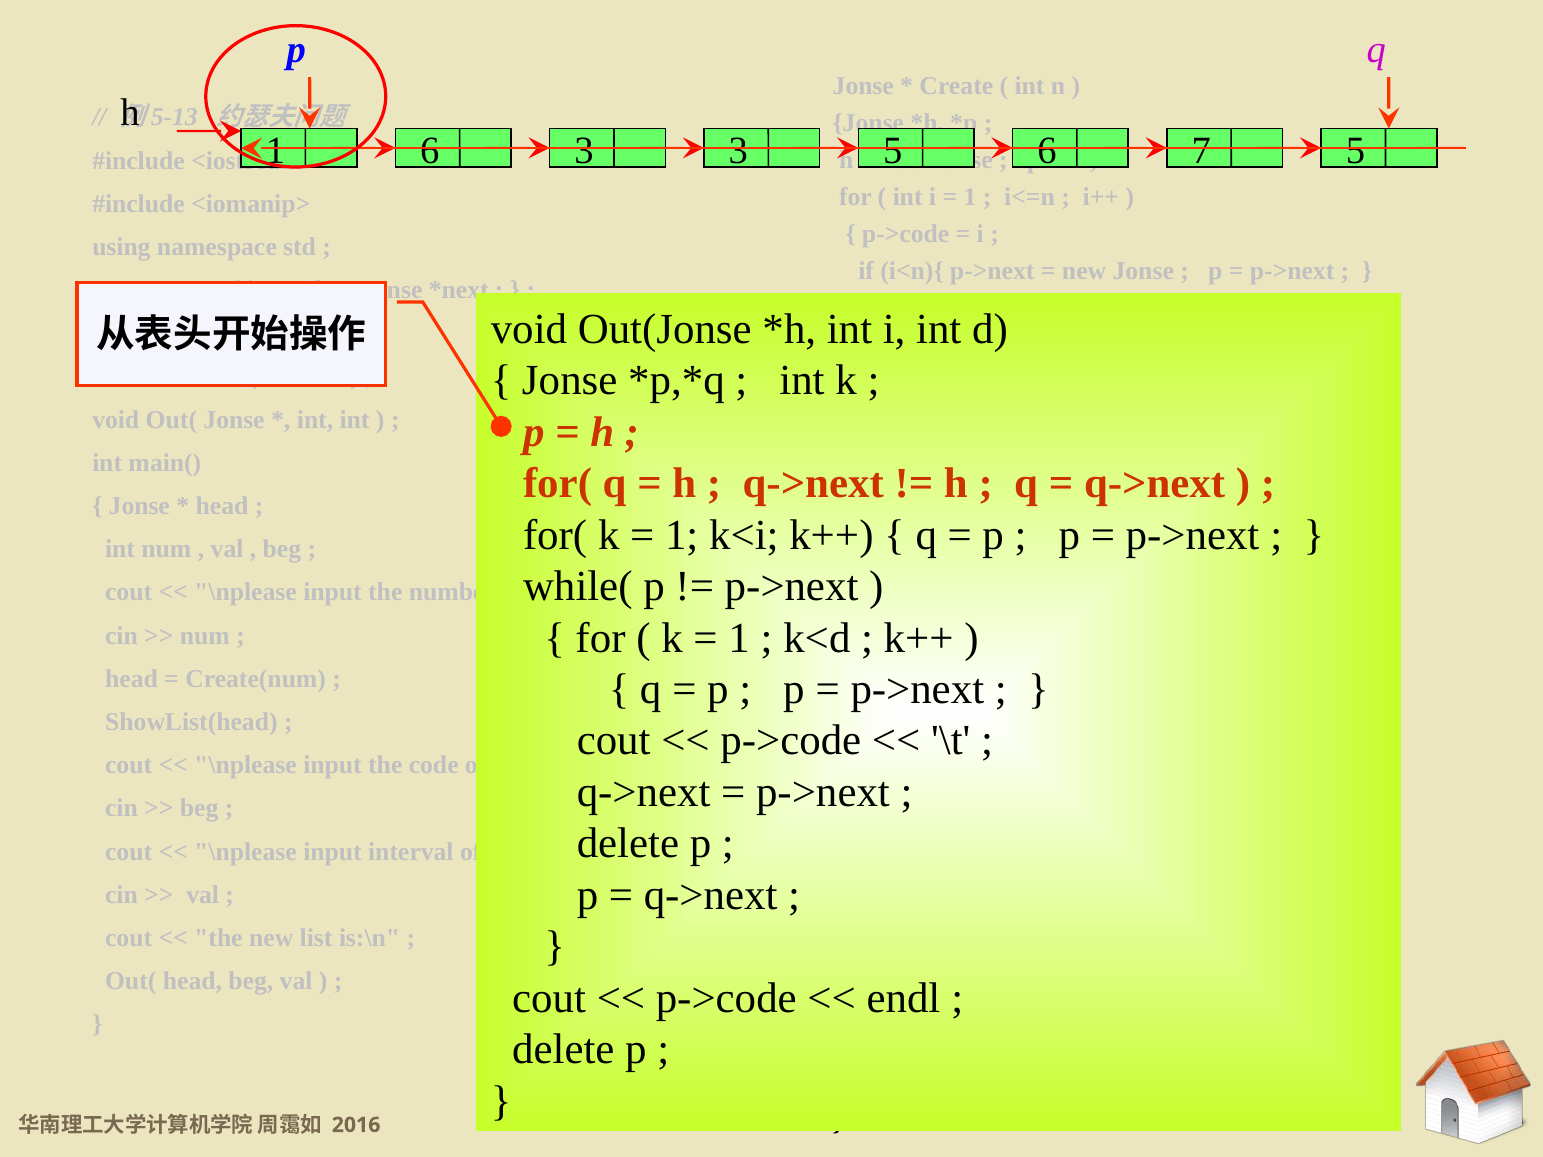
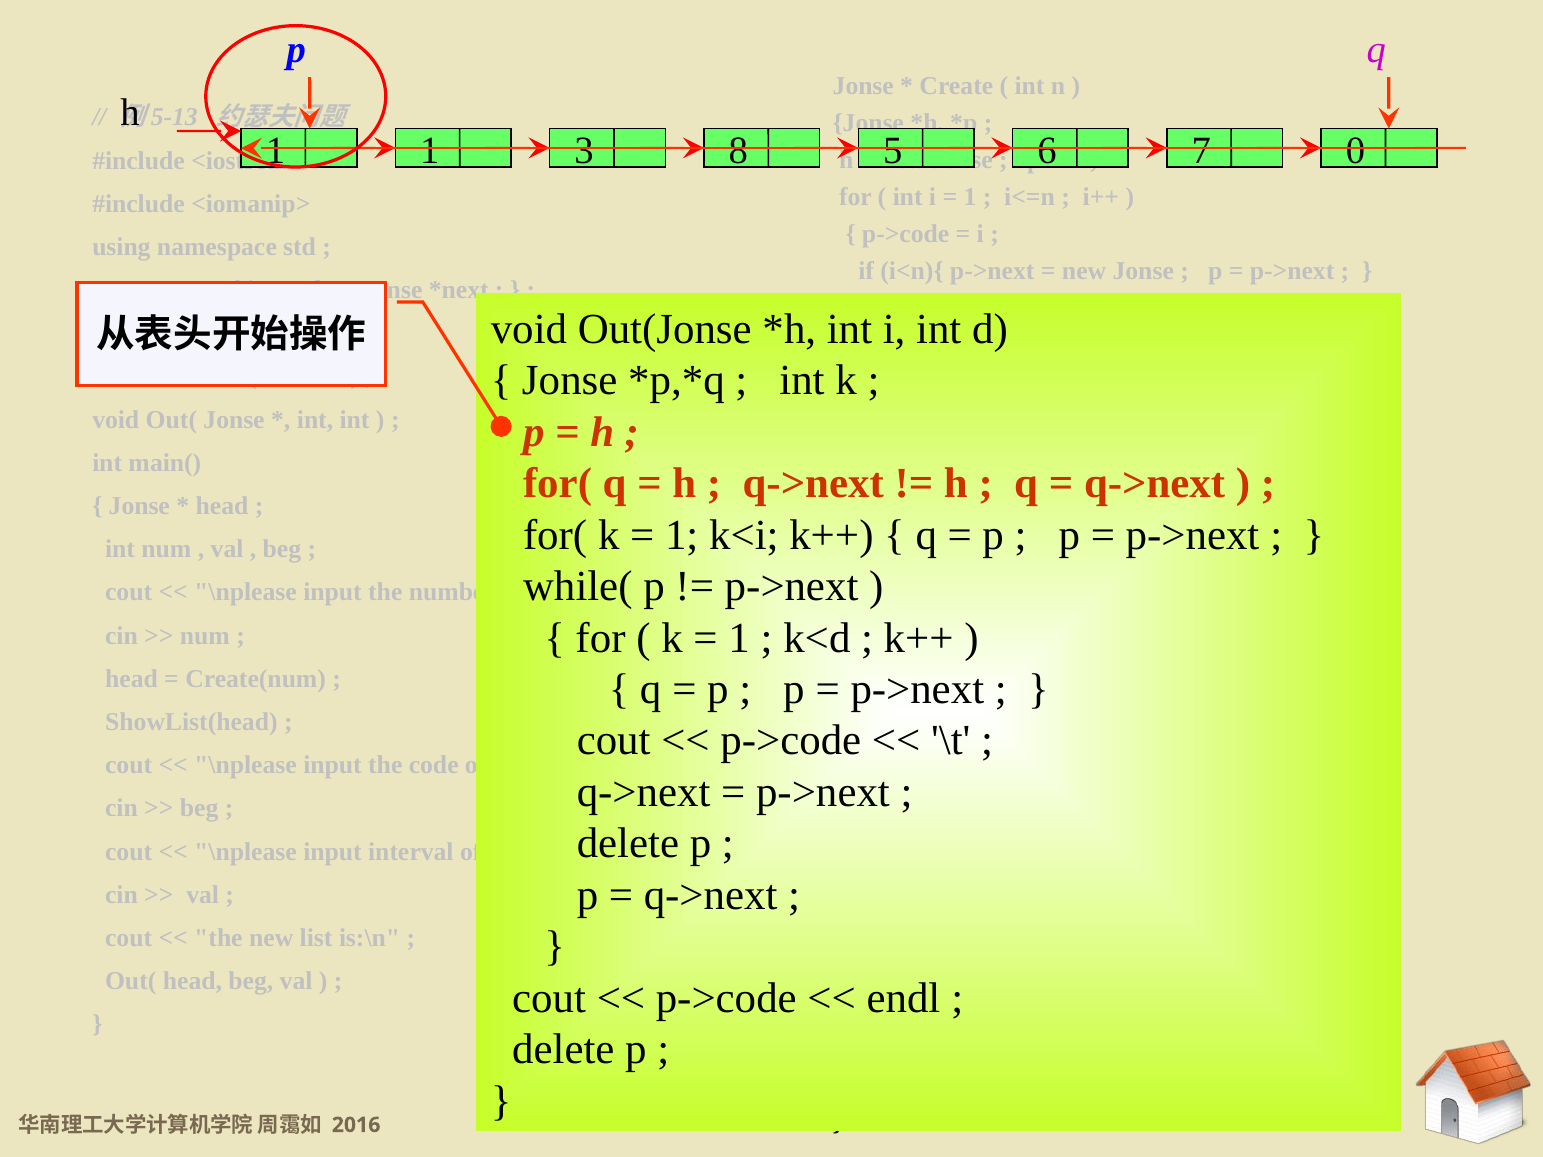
6 at (430, 151): 6 -> 1
3 3: 3 -> 8
7 5: 5 -> 0
